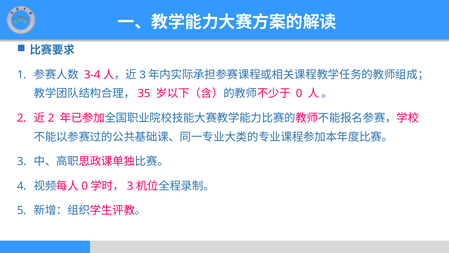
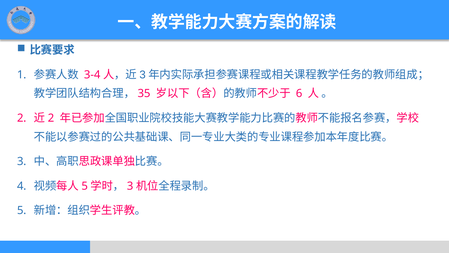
0 at (299, 93): 0 -> 6
0 at (85, 186): 0 -> 5
